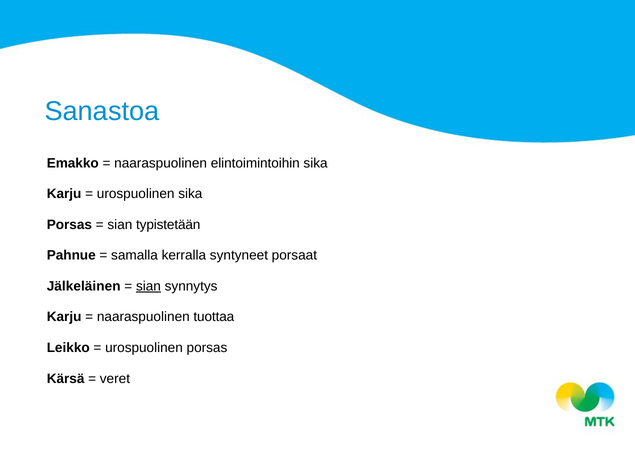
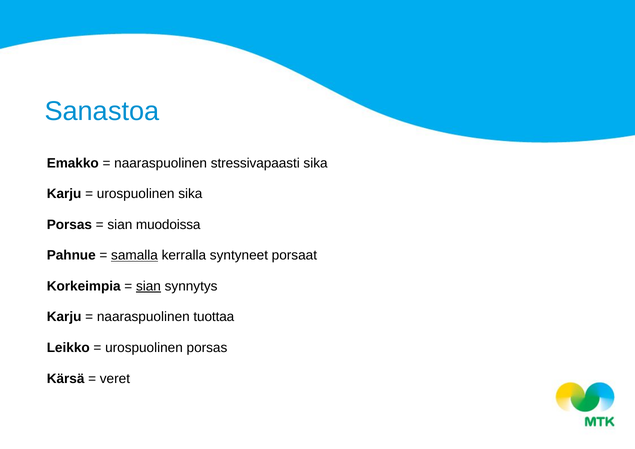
elintoimintoihin: elintoimintoihin -> stressivapaasti
typistetään: typistetään -> muodoissa
samalla underline: none -> present
Jälkeläinen: Jälkeläinen -> Korkeimpia
